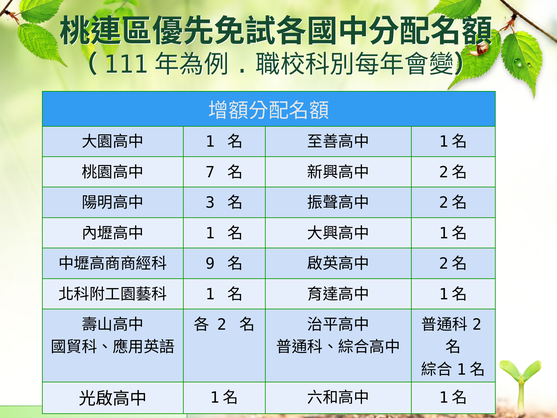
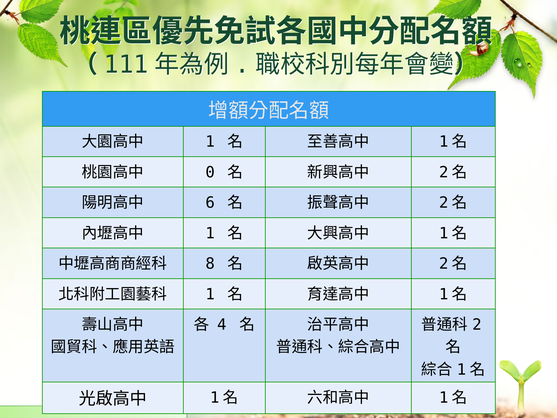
7: 7 -> 0
3: 3 -> 6
9: 9 -> 8
2 at (222, 325): 2 -> 4
